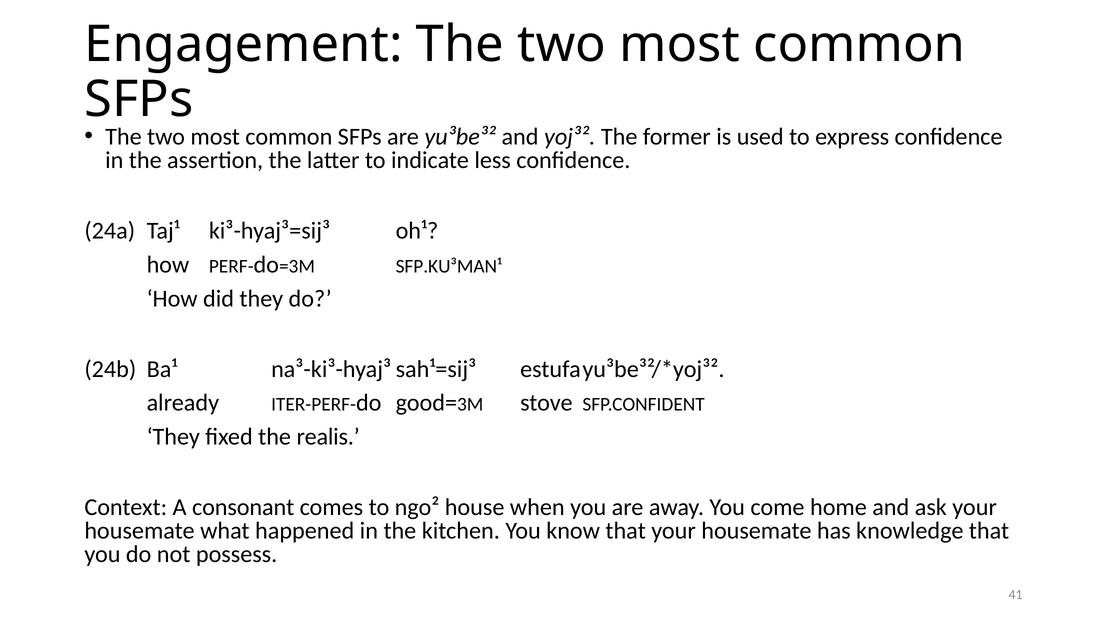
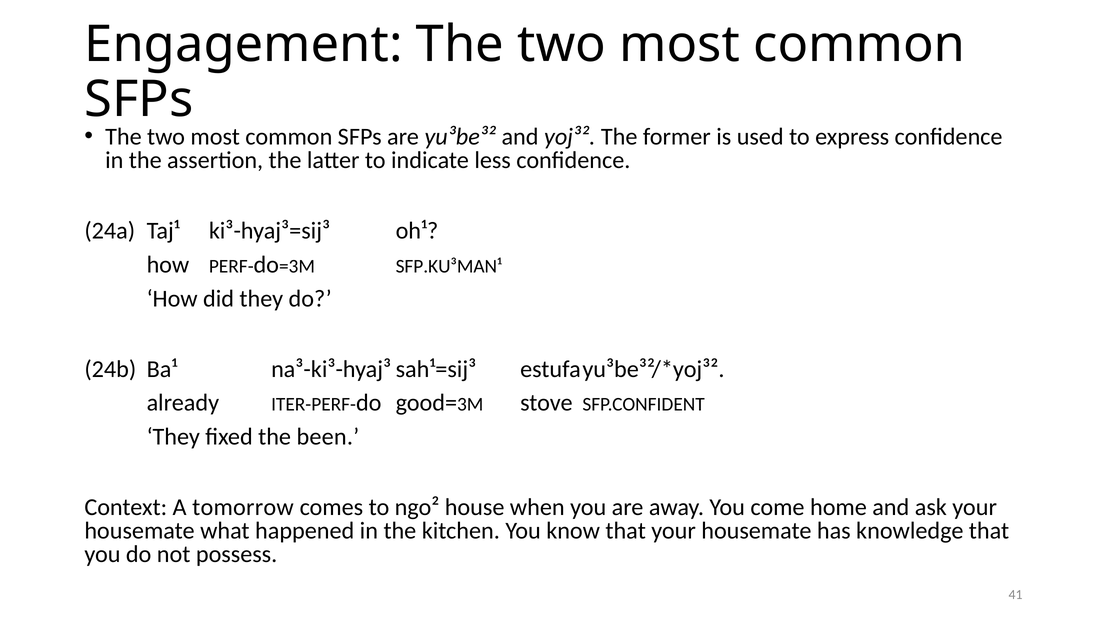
realis: realis -> been
consonant: consonant -> tomorrow
